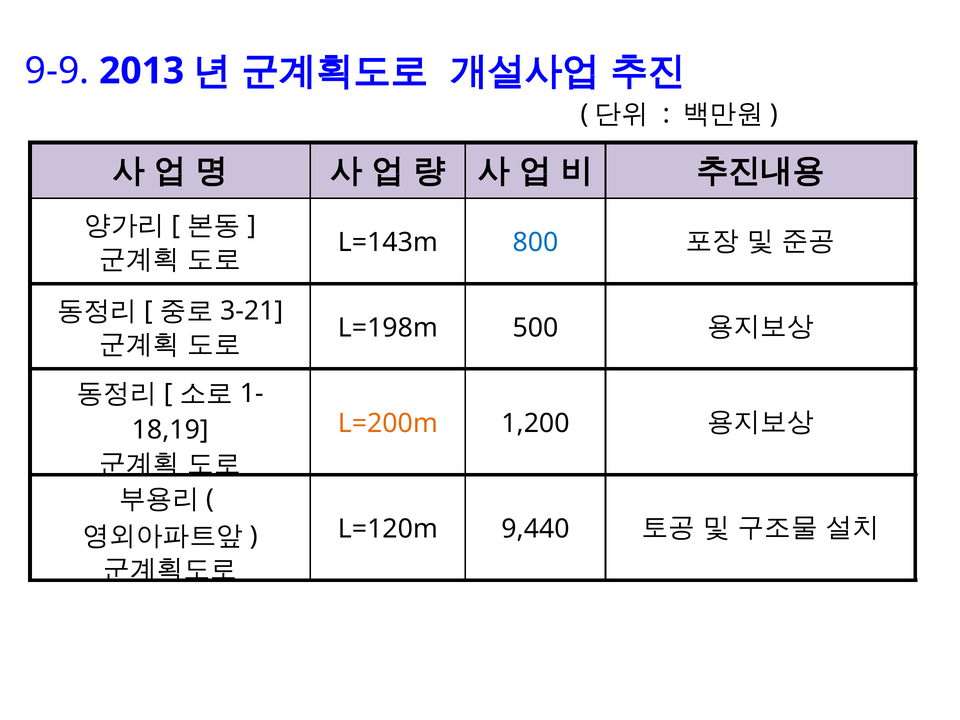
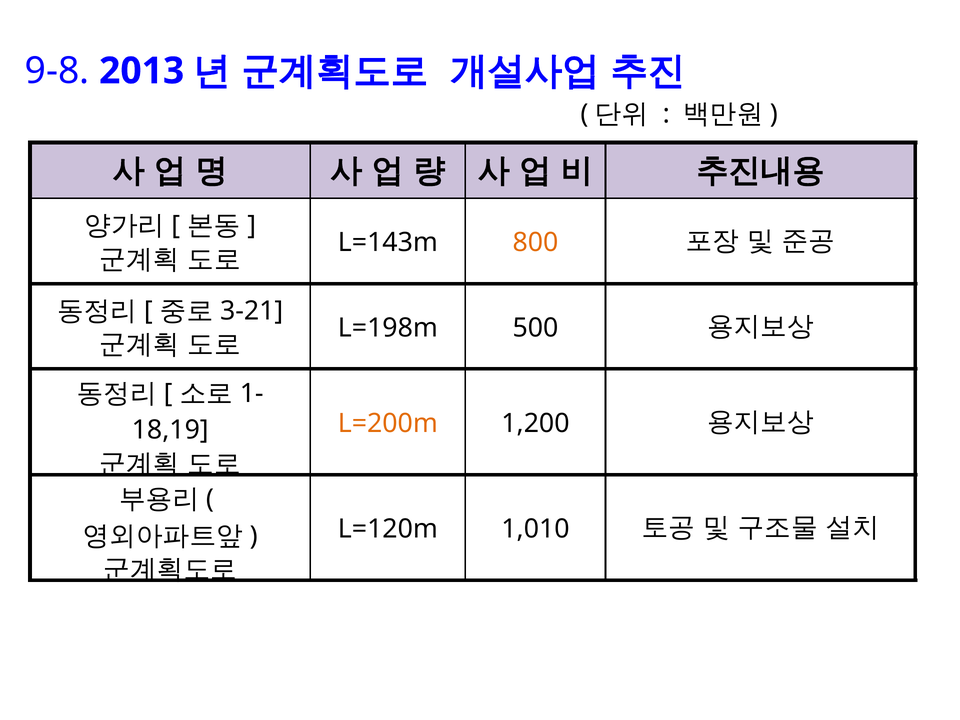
9-9: 9-9 -> 9-8
800 colour: blue -> orange
9,440: 9,440 -> 1,010
